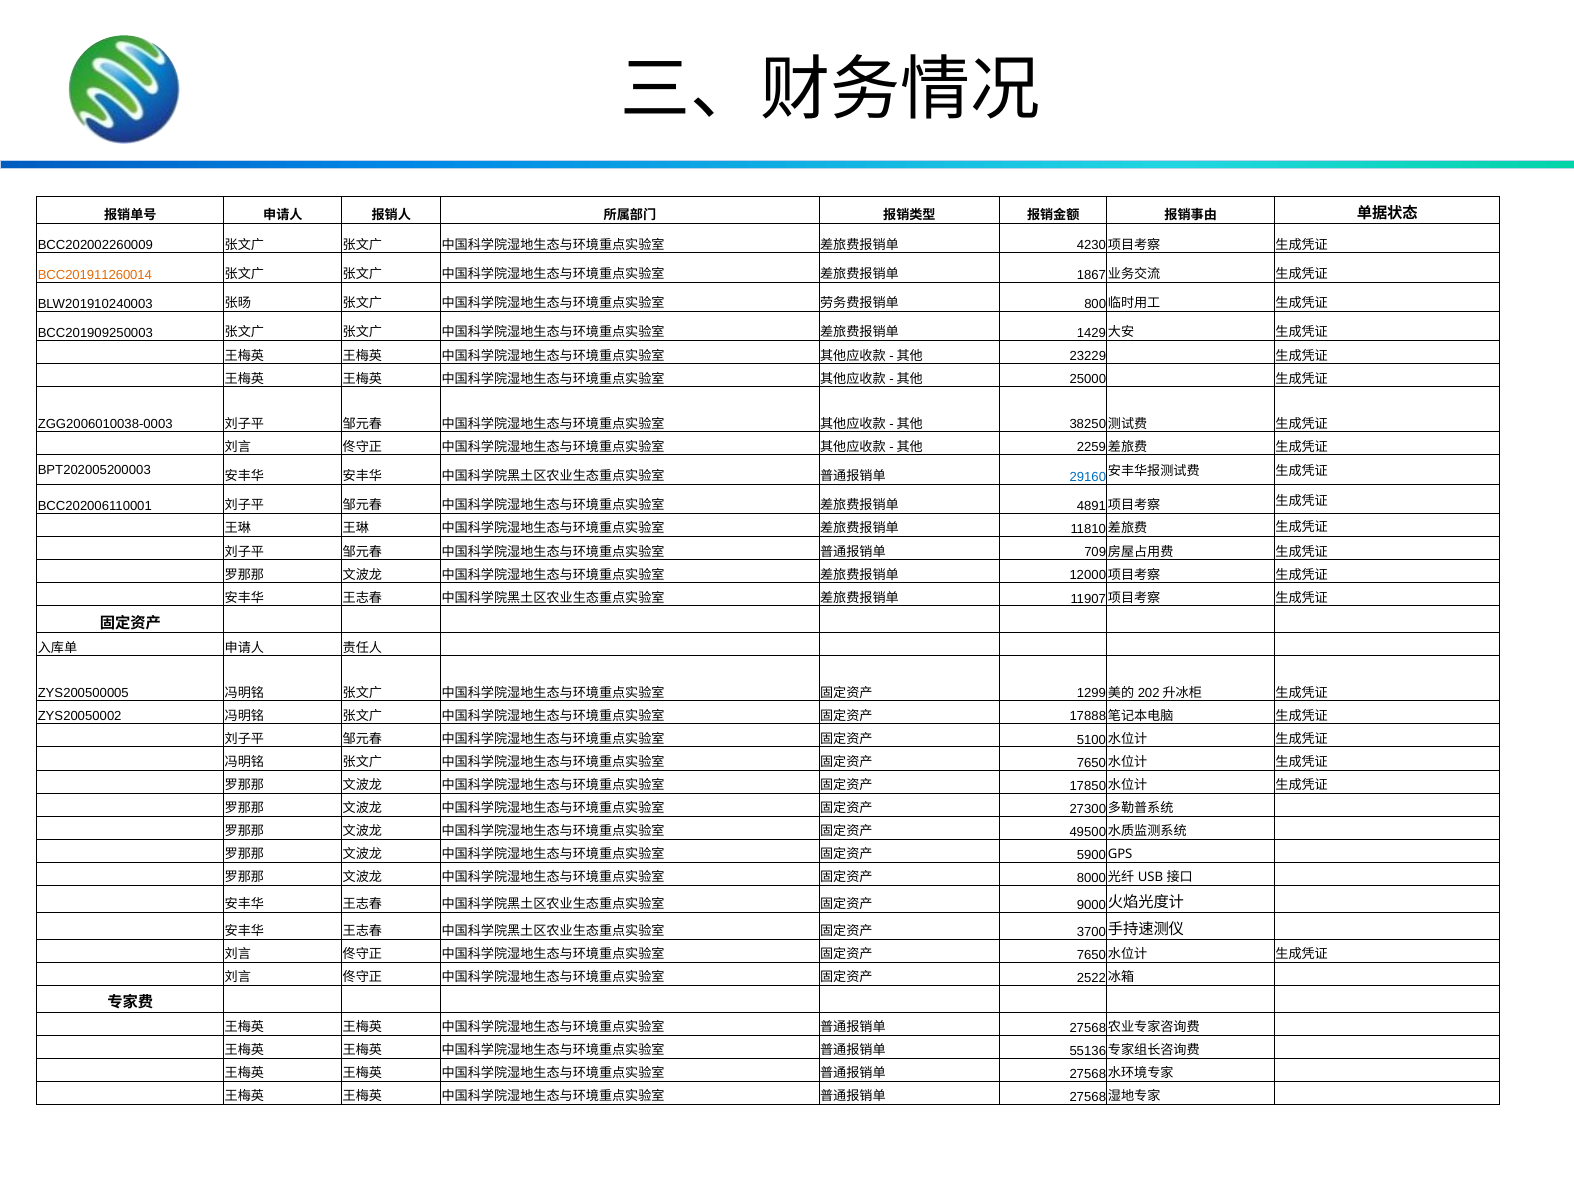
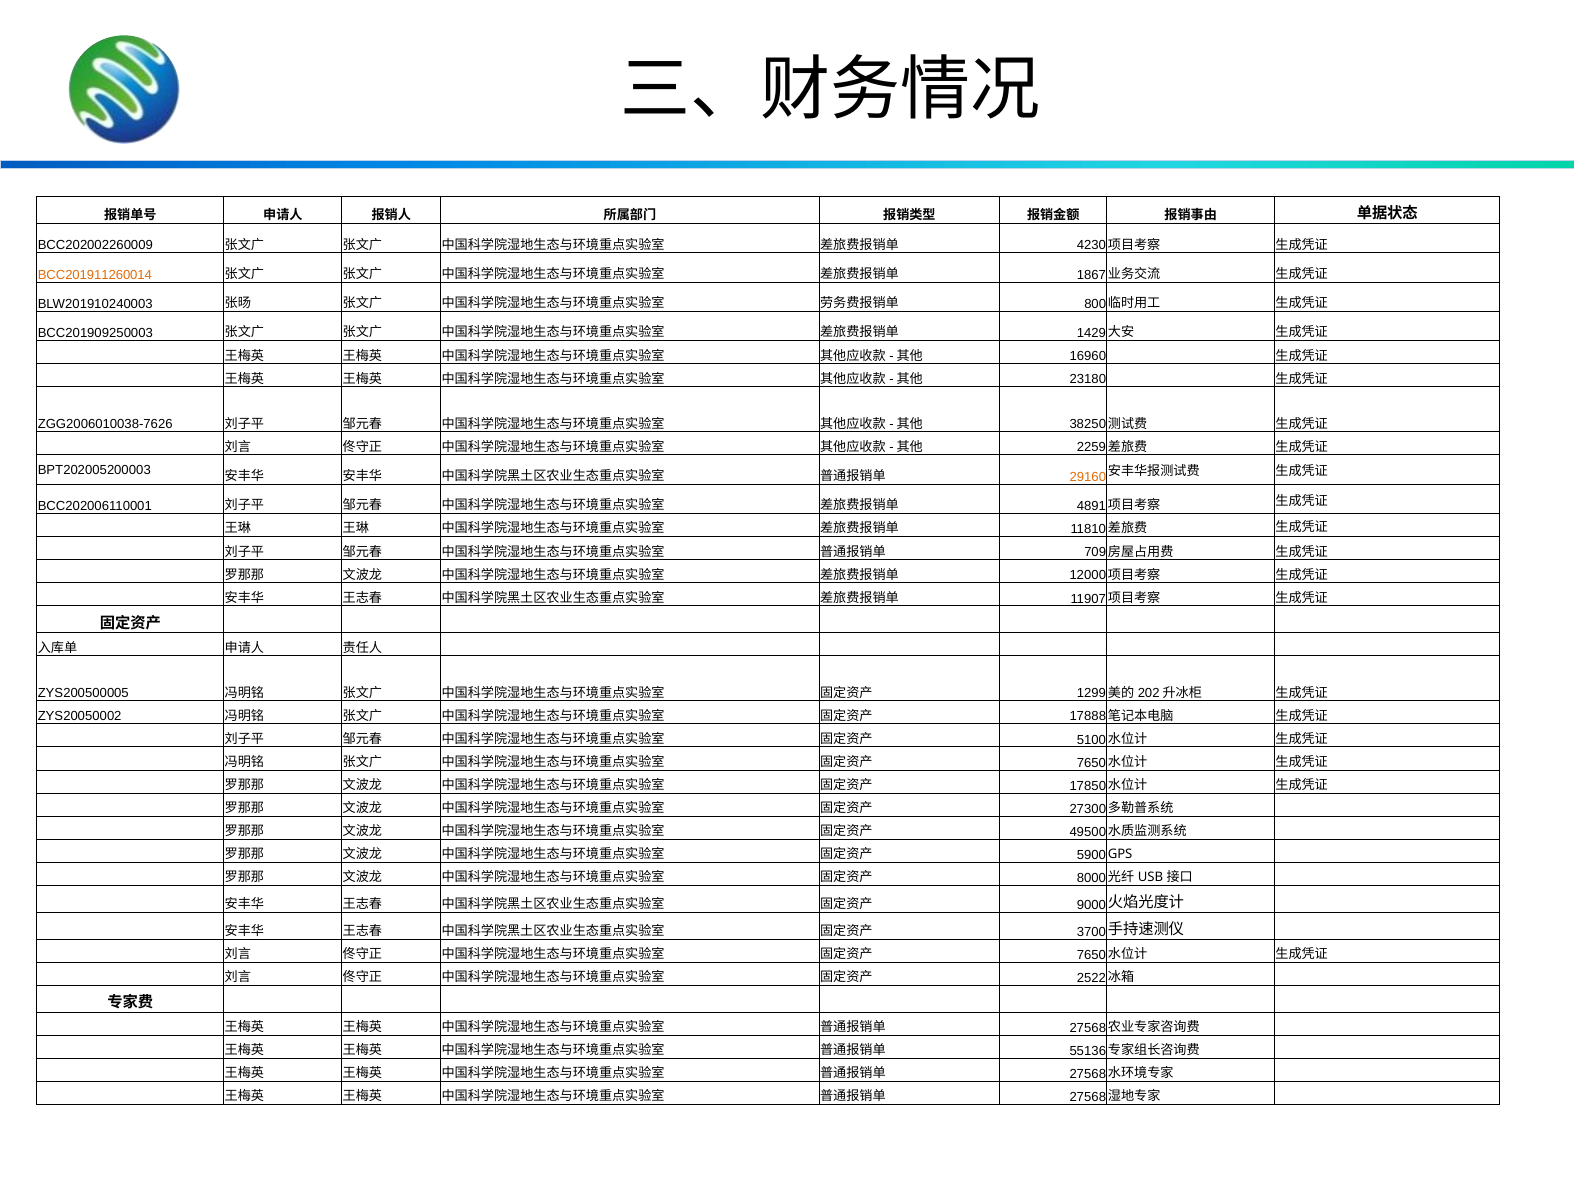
23229: 23229 -> 16960
25000: 25000 -> 23180
ZGG2006010038-0003: ZGG2006010038-0003 -> ZGG2006010038-7626
29160 colour: blue -> orange
